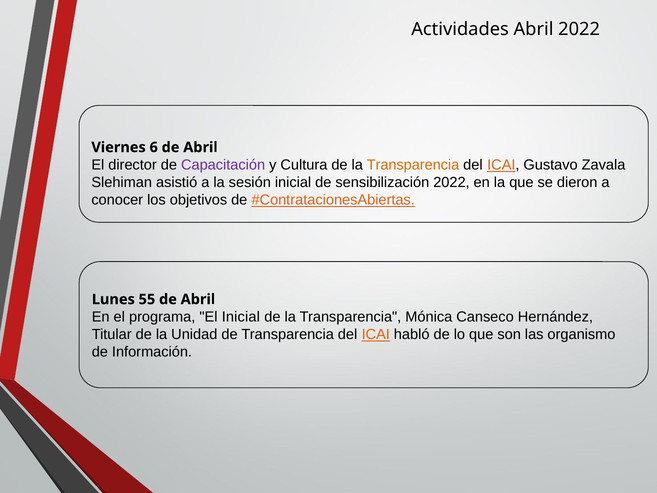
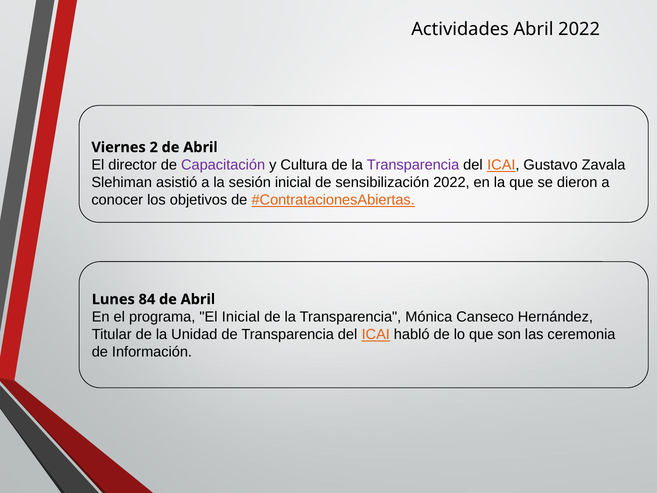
6: 6 -> 2
Transparencia at (413, 165) colour: orange -> purple
55: 55 -> 84
organismo: organismo -> ceremonia
